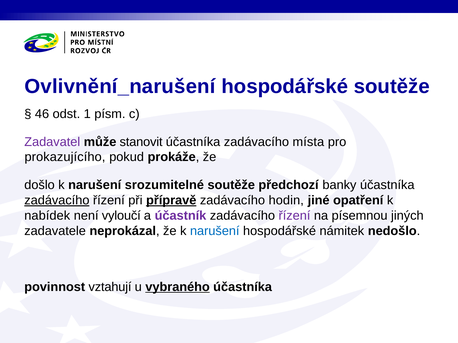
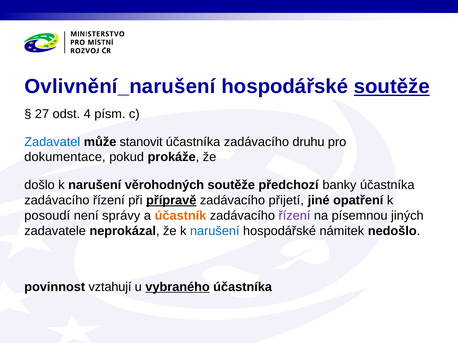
soutěže at (392, 87) underline: none -> present
46: 46 -> 27
1: 1 -> 4
Zadavatel colour: purple -> blue
místa: místa -> druhu
prokazujícího: prokazujícího -> dokumentace
srozumitelné: srozumitelné -> věrohodných
zadávacího at (57, 201) underline: present -> none
hodin: hodin -> přijetí
nabídek: nabídek -> posoudí
vyloučí: vyloučí -> správy
účastník colour: purple -> orange
